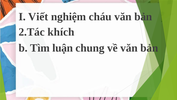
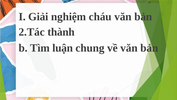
Viết: Viết -> Giải
khích: khích -> thành
